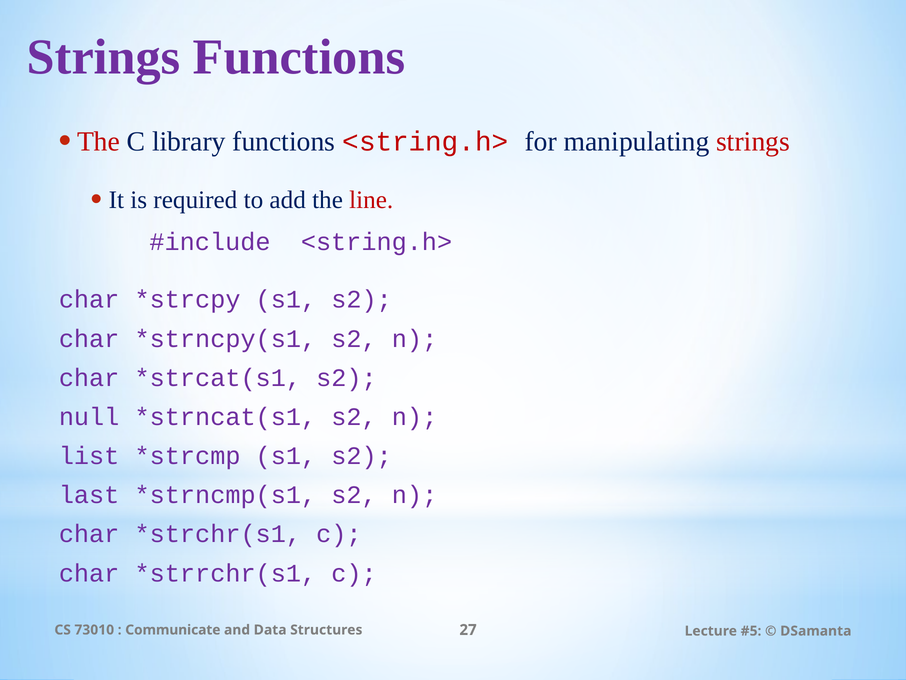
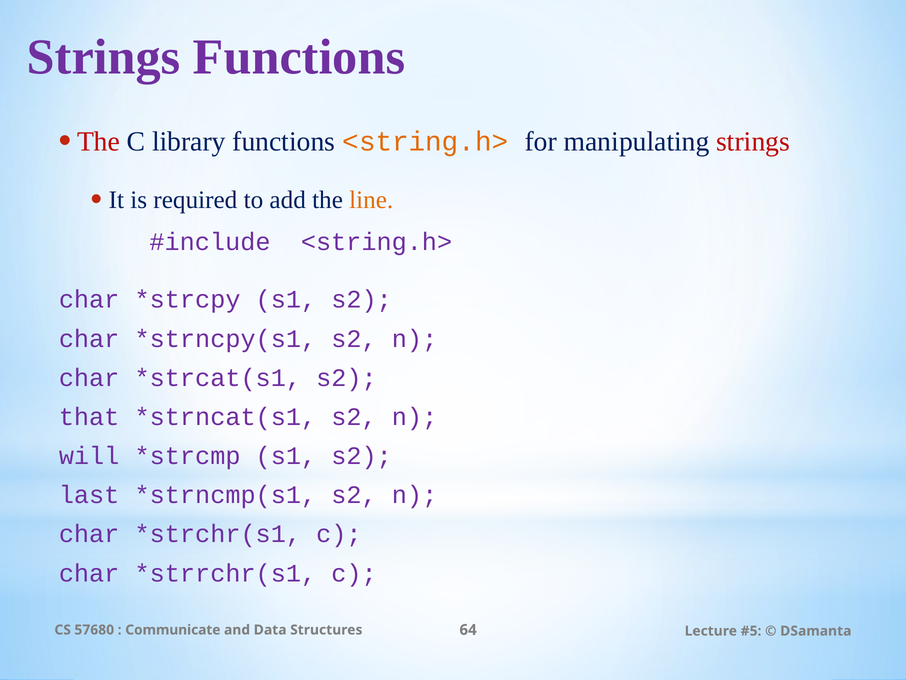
<string.h> at (425, 142) colour: red -> orange
line colour: red -> orange
null: null -> that
list: list -> will
73010: 73010 -> 57680
27: 27 -> 64
